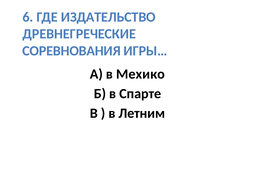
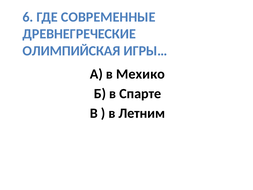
ИЗДАТЕЛЬСТВО: ИЗДАТЕЛЬСТВО -> СОВРЕМЕННЫЕ
СОРЕВНОВАНИЯ: СОРЕВНОВАНИЯ -> ОЛИМПИЙСКАЯ
